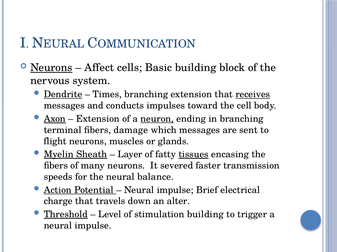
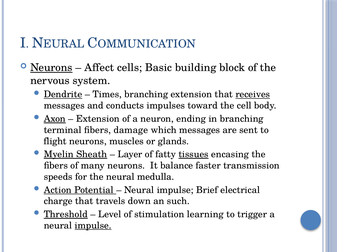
neuron underline: present -> none
severed: severed -> balance
balance: balance -> medulla
alter: alter -> such
stimulation building: building -> learning
impulse at (93, 226) underline: none -> present
